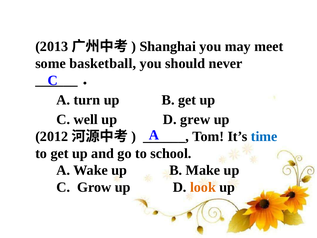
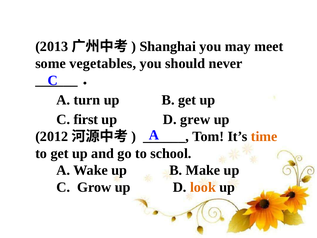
basketball: basketball -> vegetables
well: well -> first
time colour: blue -> orange
